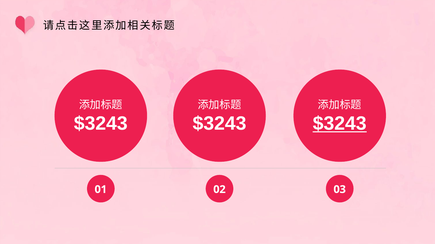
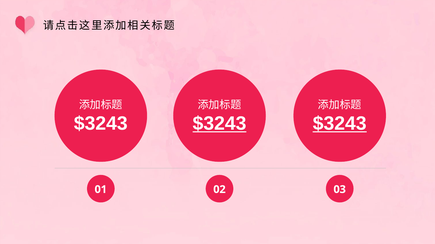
$3243 at (219, 124) underline: none -> present
